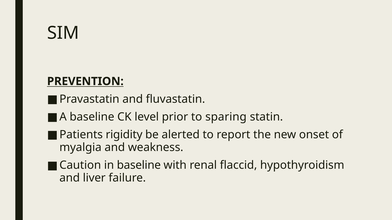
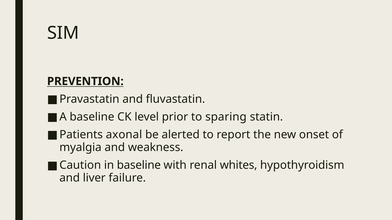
rigidity: rigidity -> axonal
flaccid: flaccid -> whites
